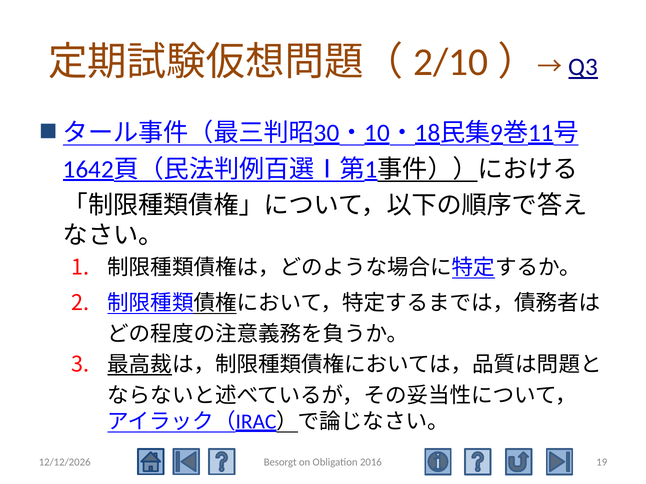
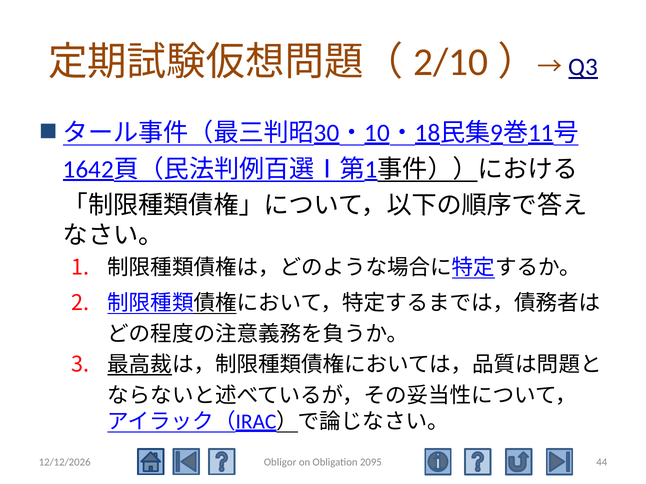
Besorgt: Besorgt -> Obligor
2016: 2016 -> 2095
19: 19 -> 44
